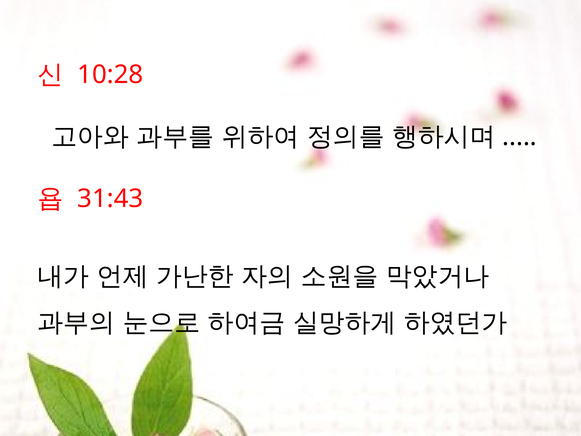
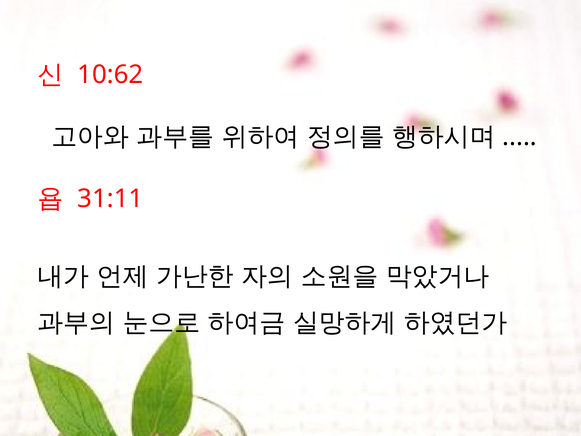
10:28: 10:28 -> 10:62
31:43: 31:43 -> 31:11
